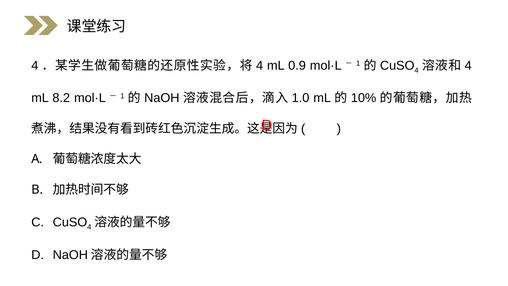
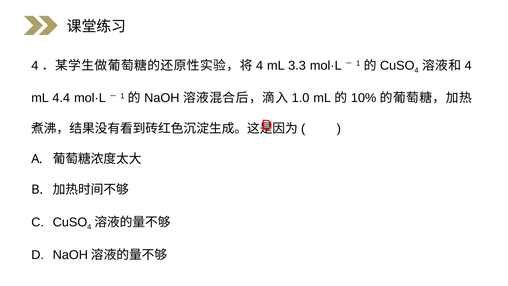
0.9: 0.9 -> 3.3
8.2: 8.2 -> 4.4
